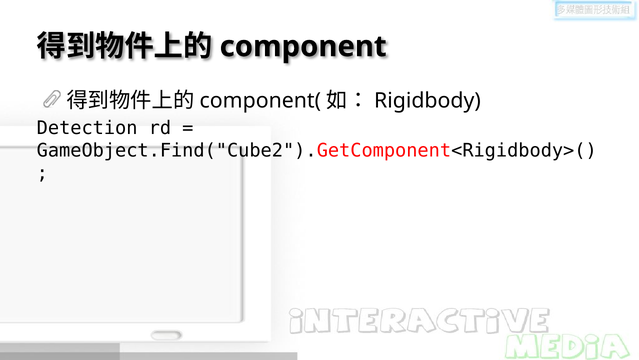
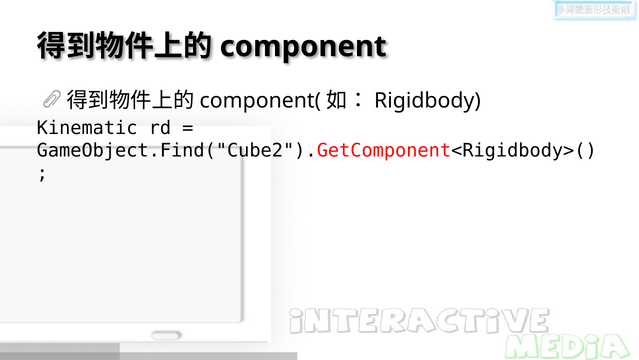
Detection: Detection -> Kinematic
